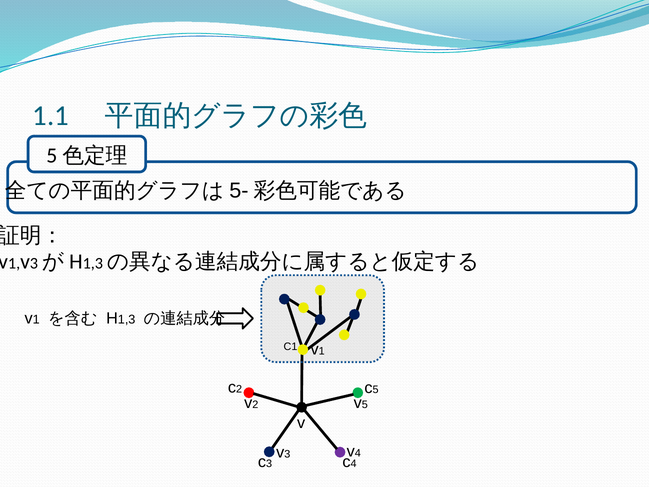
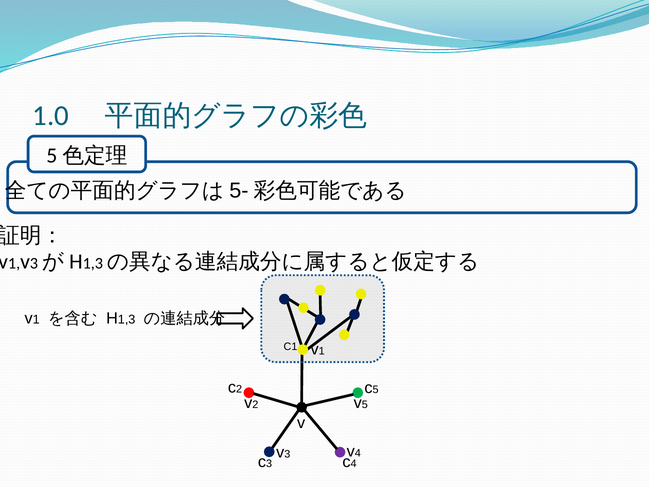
1.1: 1.1 -> 1.0
